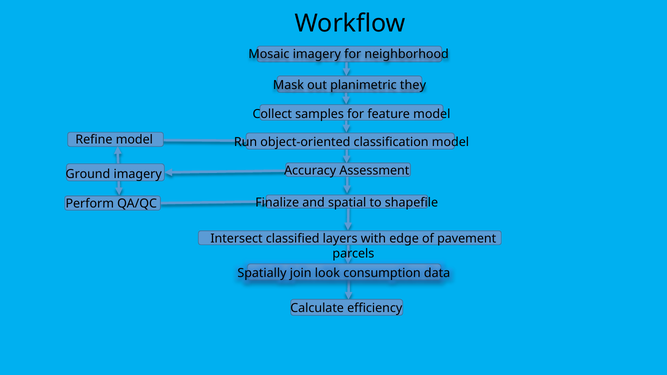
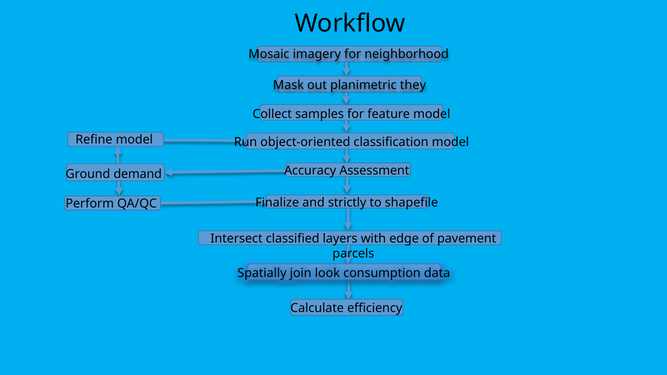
Ground imagery: imagery -> demand
spatial: spatial -> strictly
